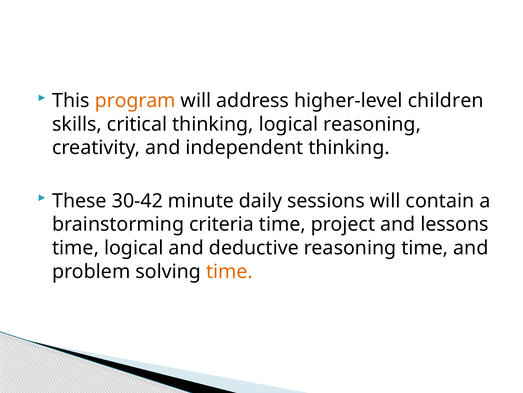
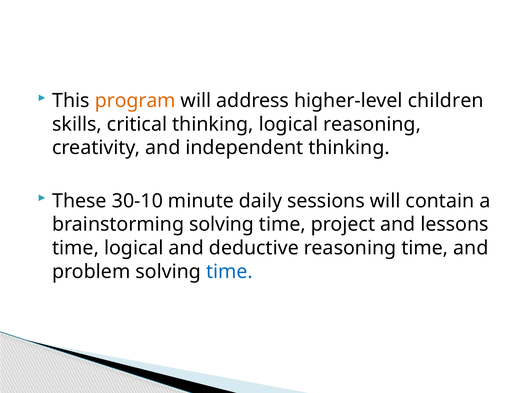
30-42: 30-42 -> 30-10
brainstorming criteria: criteria -> solving
time at (229, 271) colour: orange -> blue
